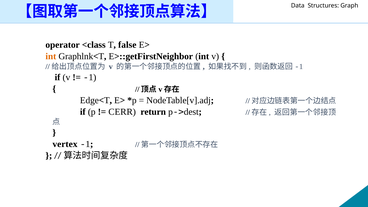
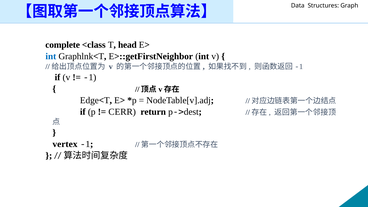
operator: operator -> complete
false: false -> head
int at (51, 56) colour: orange -> blue
